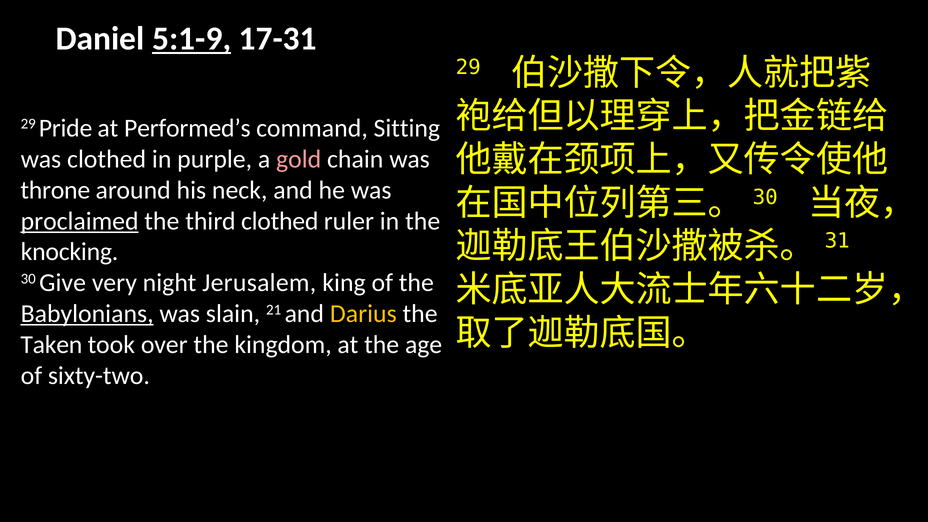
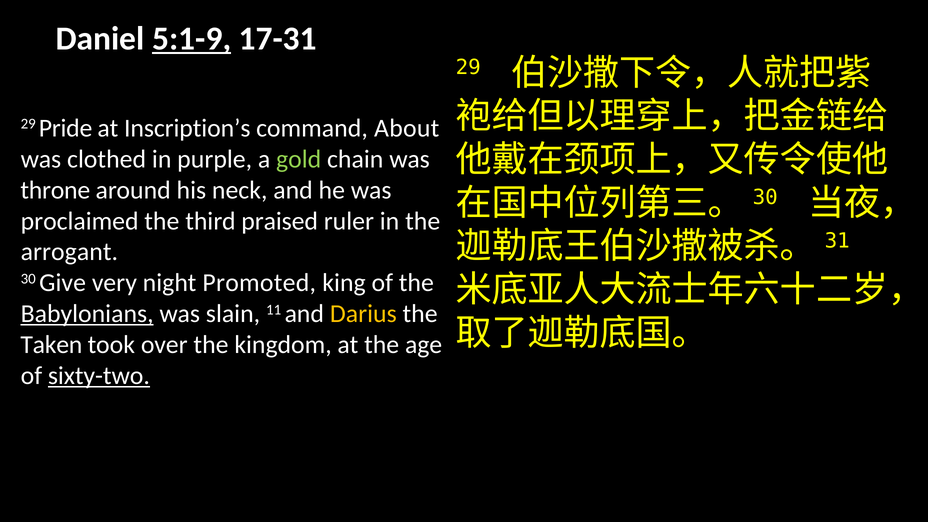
Performed’s: Performed’s -> Inscription’s
Sitting: Sitting -> About
gold colour: pink -> light green
proclaimed underline: present -> none
third clothed: clothed -> praised
knocking: knocking -> arrogant
Jerusalem: Jerusalem -> Promoted
21: 21 -> 11
sixty-two underline: none -> present
